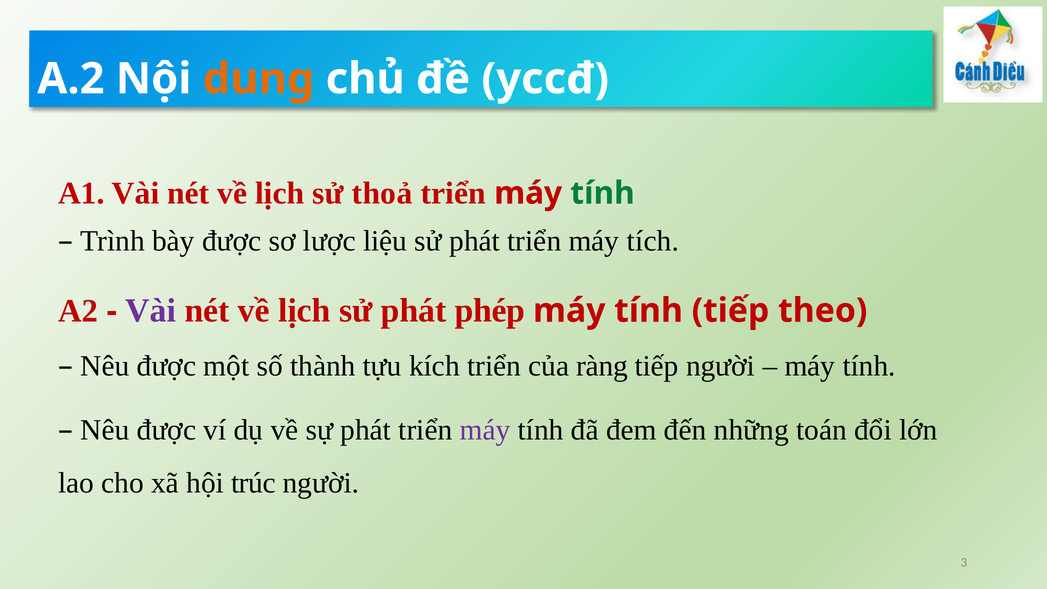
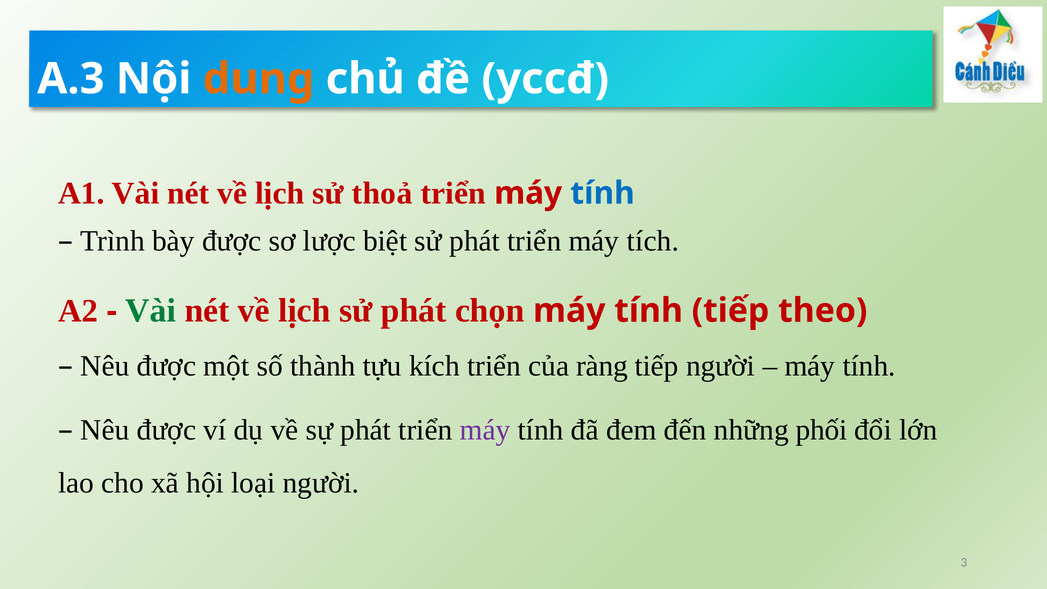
A.2: A.2 -> A.3
tính at (603, 193) colour: green -> blue
liệu: liệu -> biệt
Vài at (151, 311) colour: purple -> green
phép: phép -> chọn
toán: toán -> phối
trúc: trúc -> loại
